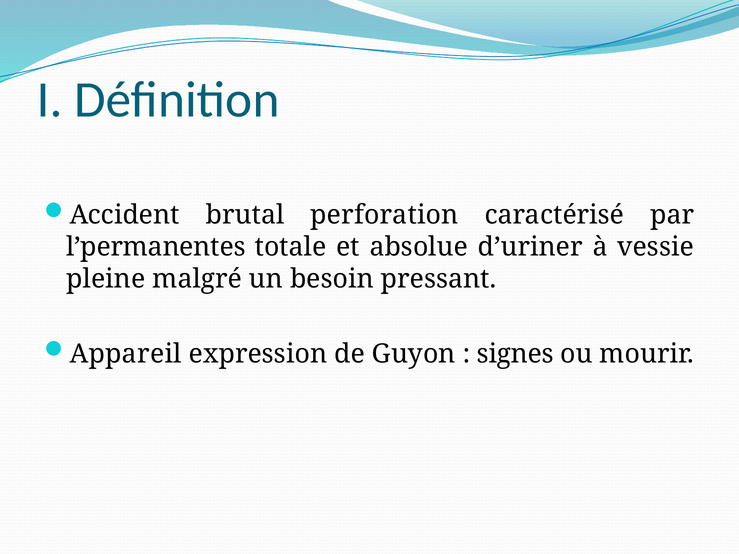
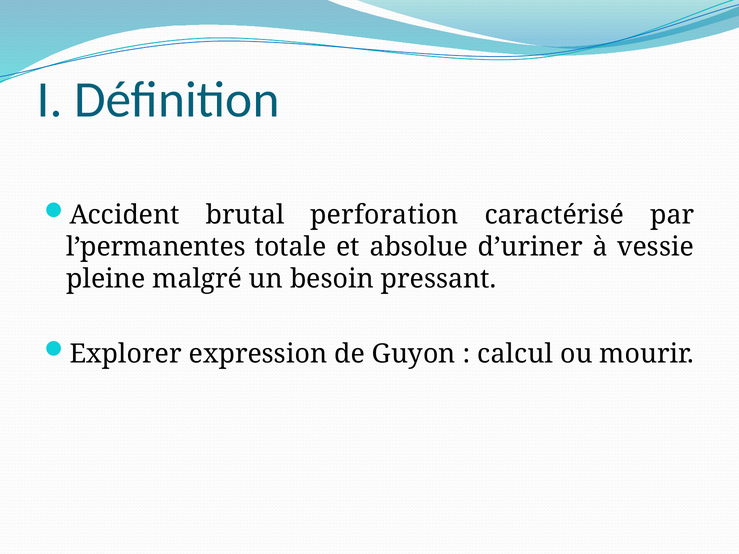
Appareil: Appareil -> Explorer
signes: signes -> calcul
